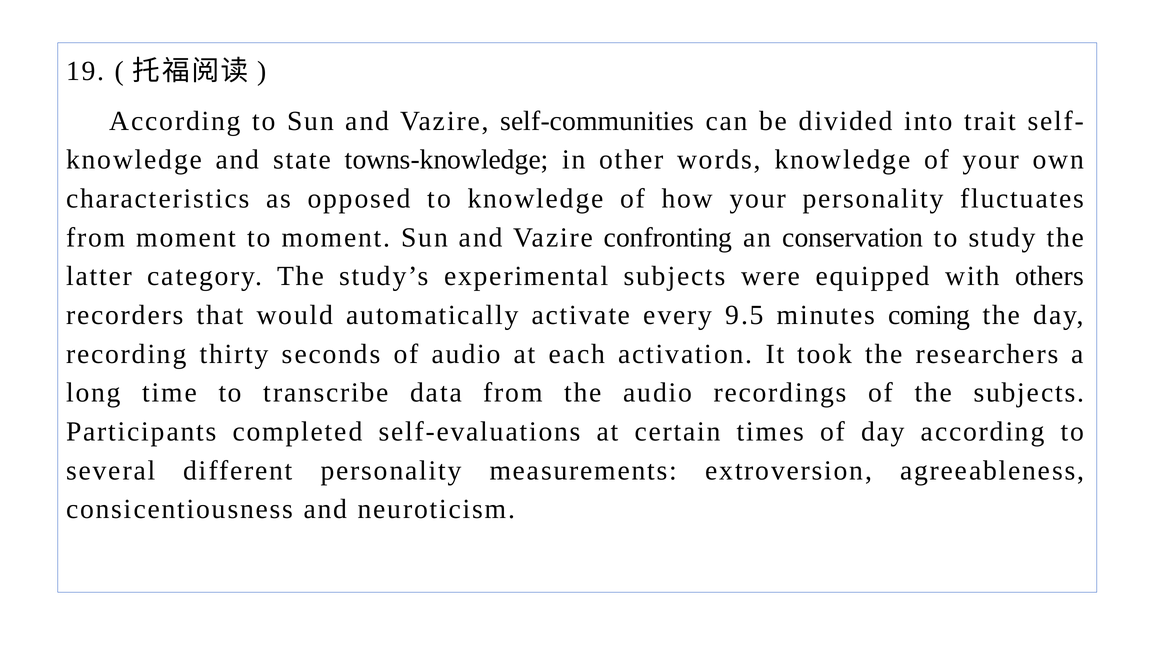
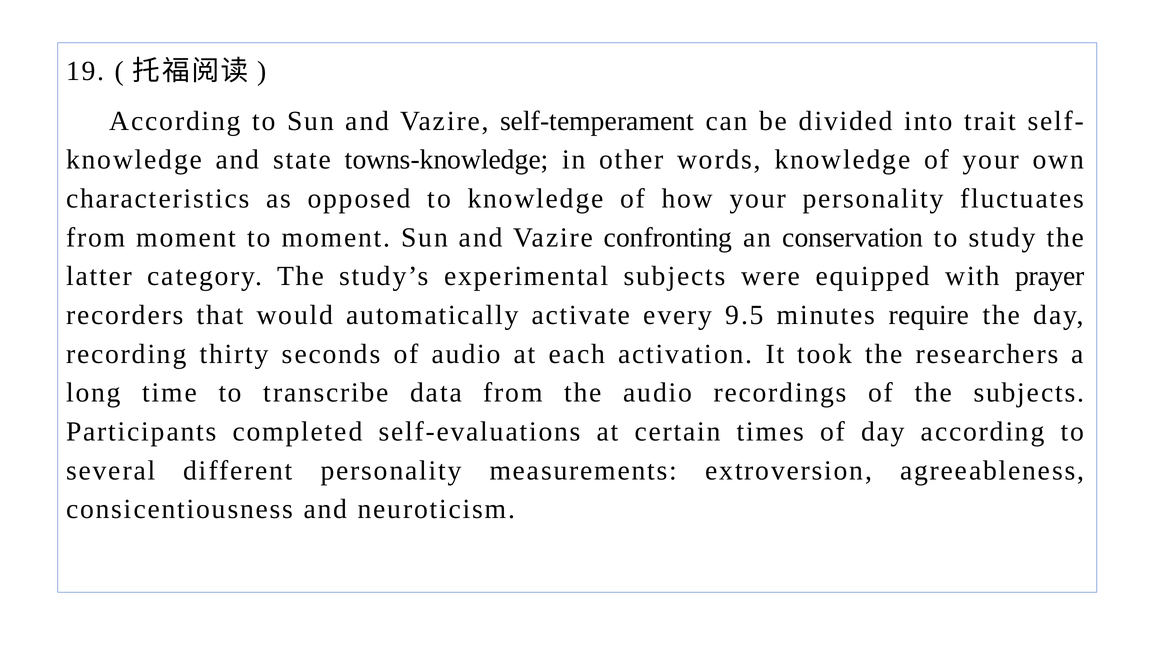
self-communities: self-communities -> self-temperament
others: others -> prayer
coming: coming -> require
